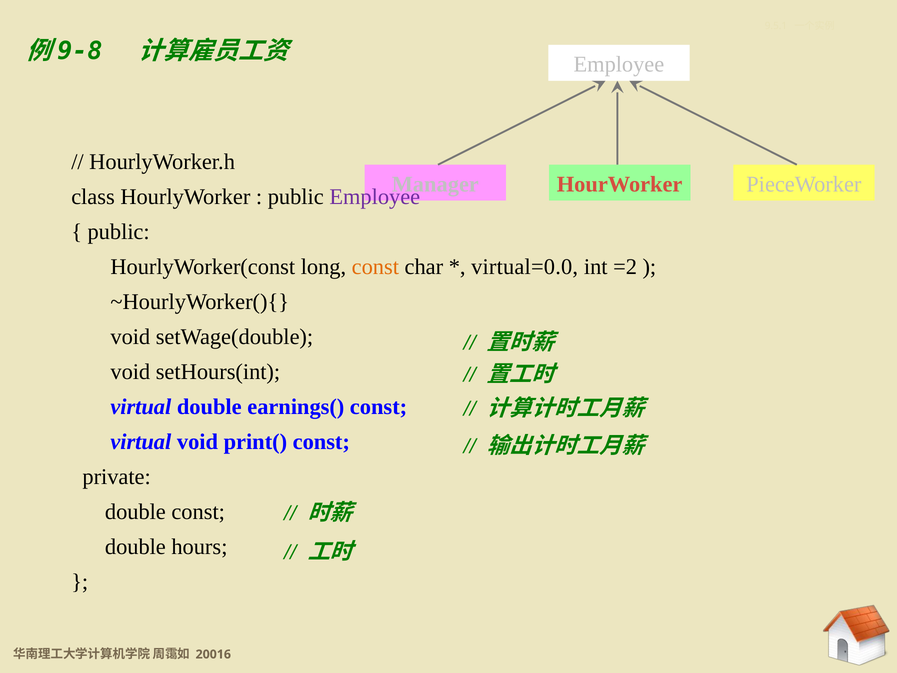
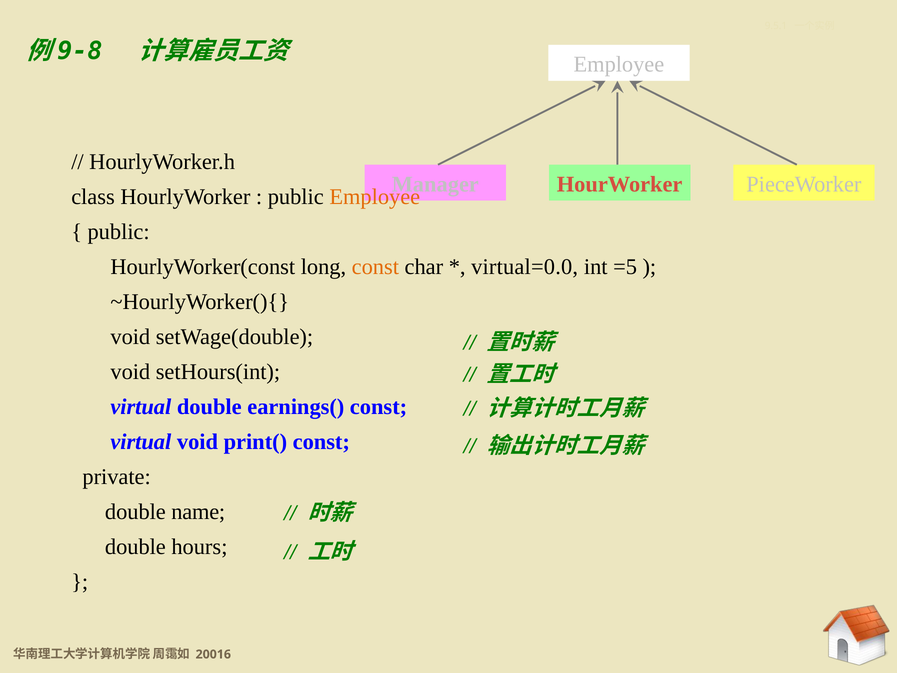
Employee at (375, 197) colour: purple -> orange
=2: =2 -> =5
double const: const -> name
